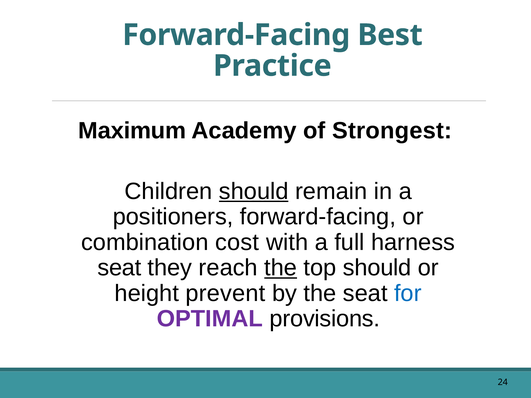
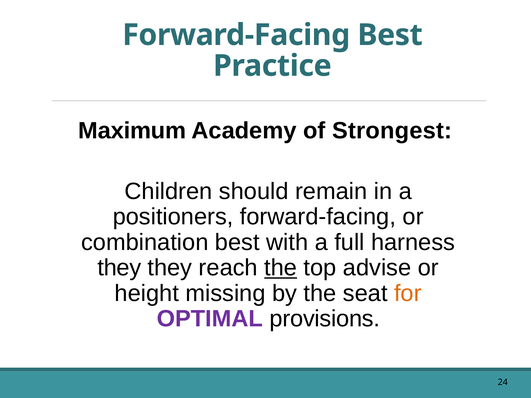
should at (254, 191) underline: present -> none
combination cost: cost -> best
seat at (119, 268): seat -> they
top should: should -> advise
prevent: prevent -> missing
for colour: blue -> orange
